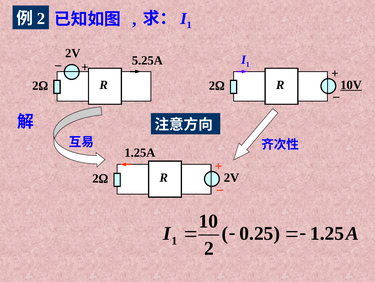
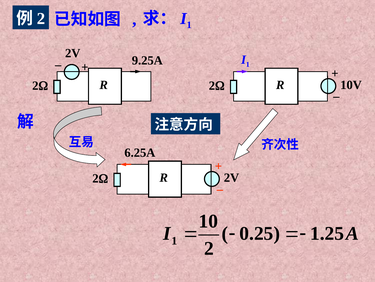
5.25A: 5.25A -> 9.25A
10V underline: present -> none
1.25A: 1.25A -> 6.25A
